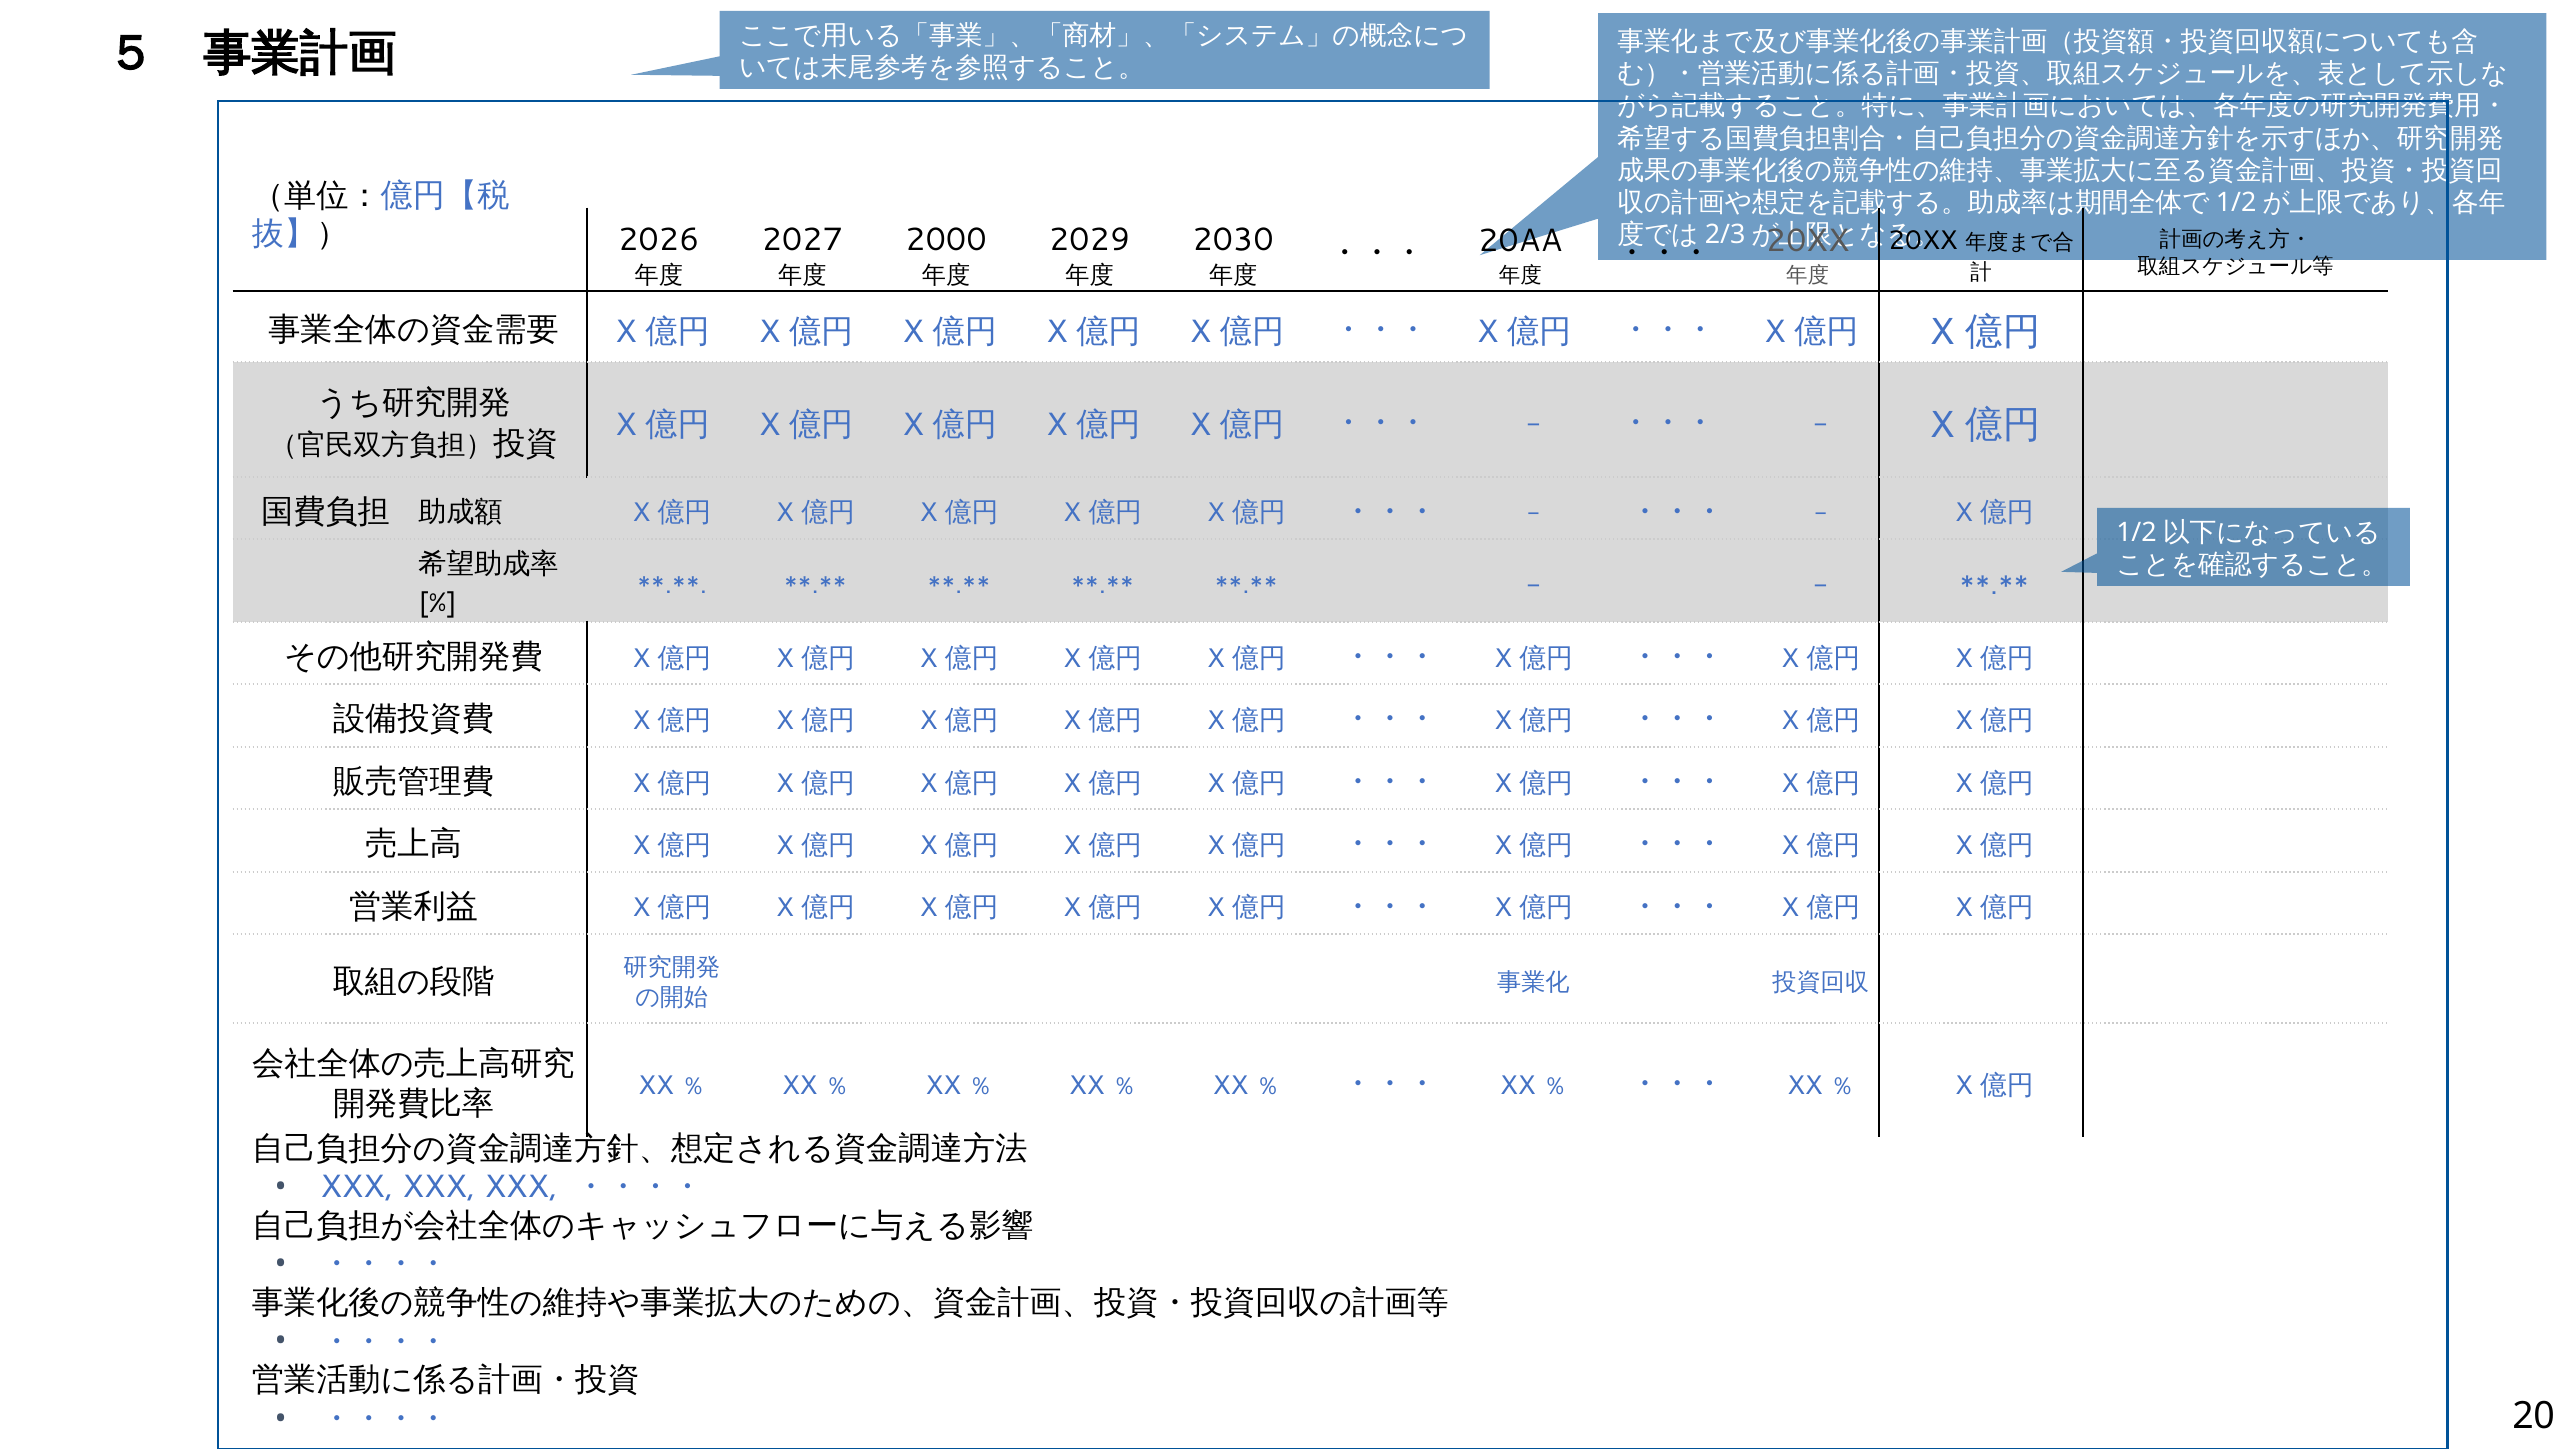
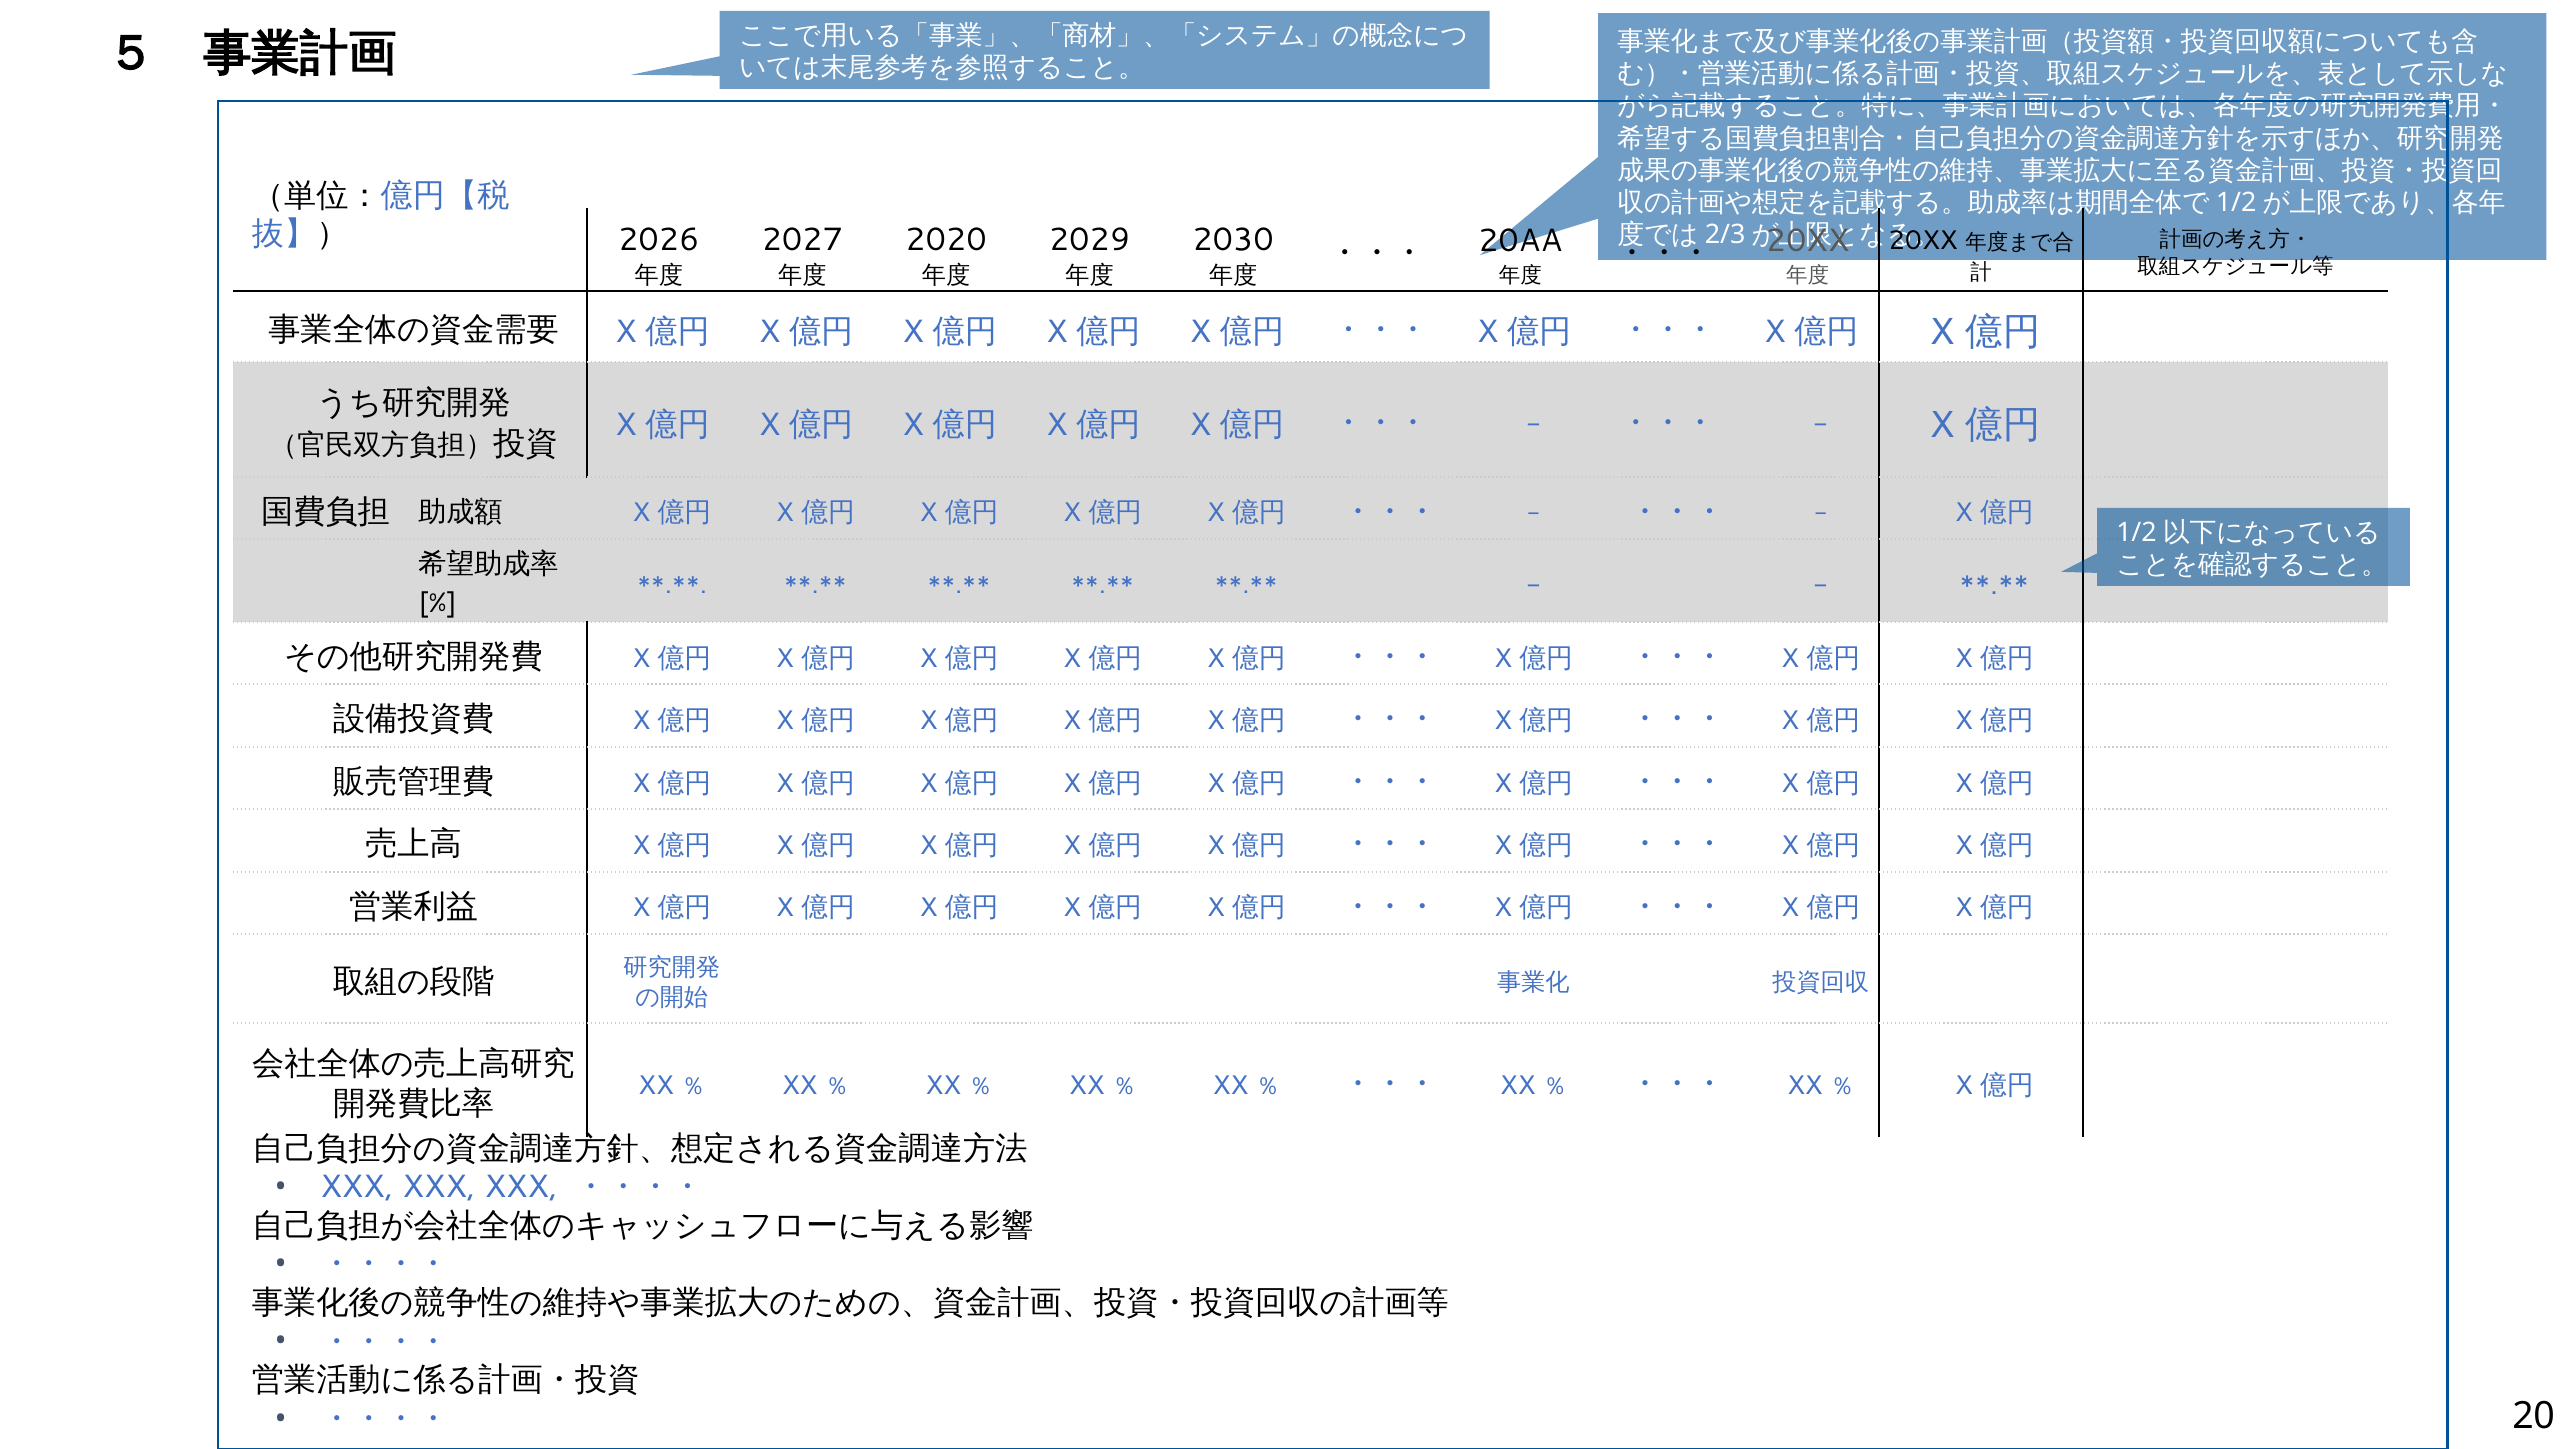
2000: 2000 -> 2020
